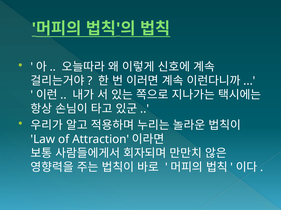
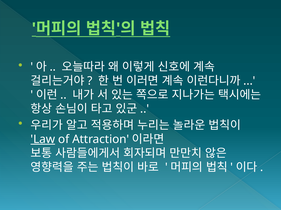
Law underline: none -> present
